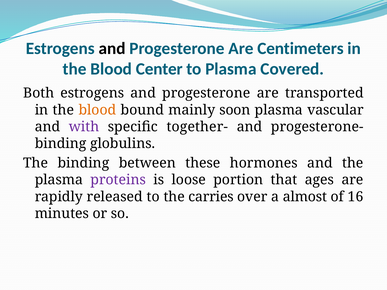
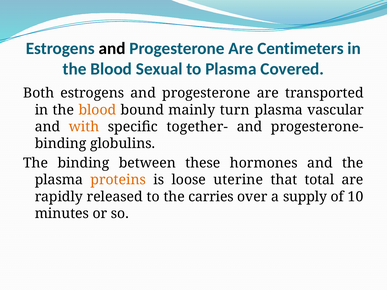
Center: Center -> Sexual
soon: soon -> turn
with colour: purple -> orange
proteins colour: purple -> orange
portion: portion -> uterine
ages: ages -> total
almost: almost -> supply
16: 16 -> 10
